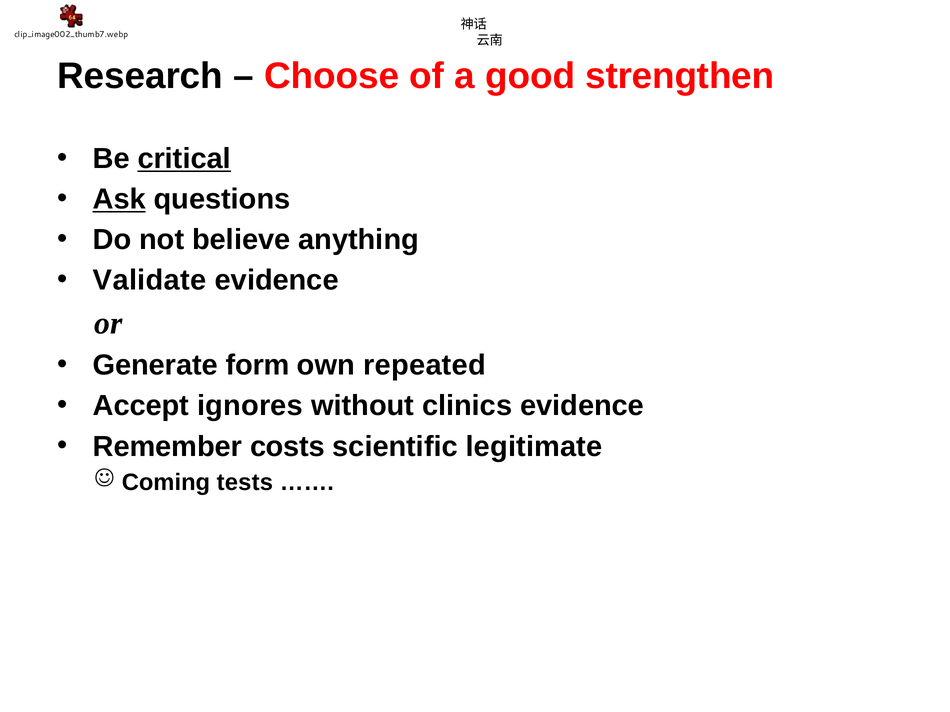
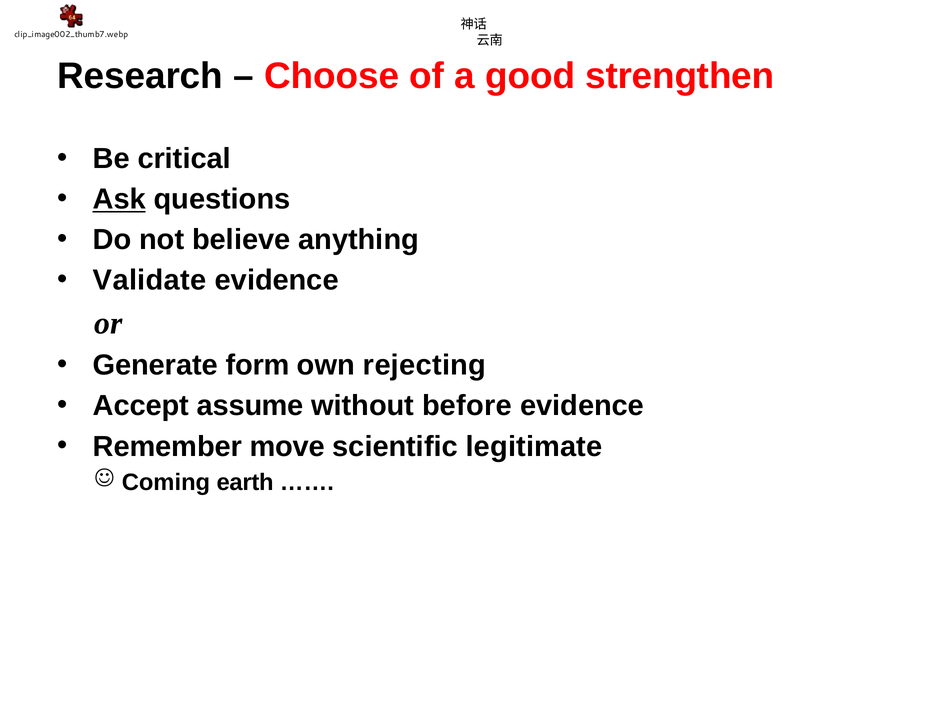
critical underline: present -> none
repeated: repeated -> rejecting
ignores: ignores -> assume
clinics: clinics -> before
costs: costs -> move
tests: tests -> earth
